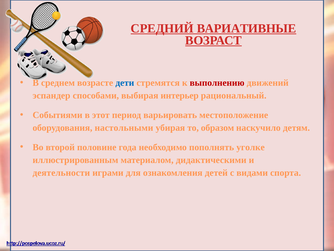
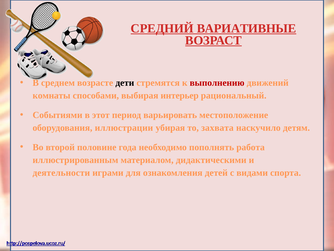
дети colour: blue -> black
эспандер: эспандер -> комнаты
настольными: настольными -> иллюстрации
образом: образом -> захвата
уголке: уголке -> работа
